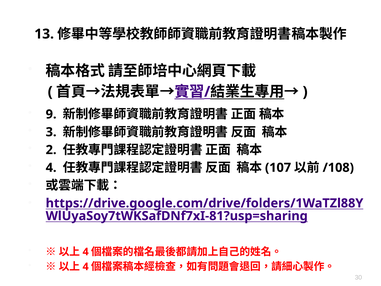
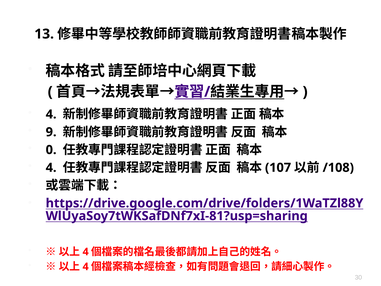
9 at (51, 114): 9 -> 4
3: 3 -> 9
2: 2 -> 0
